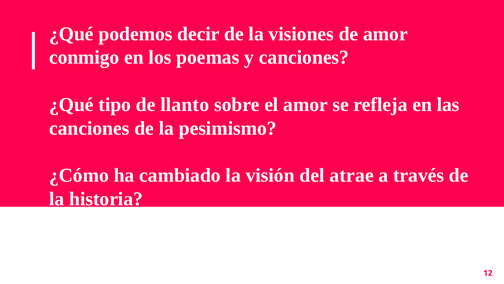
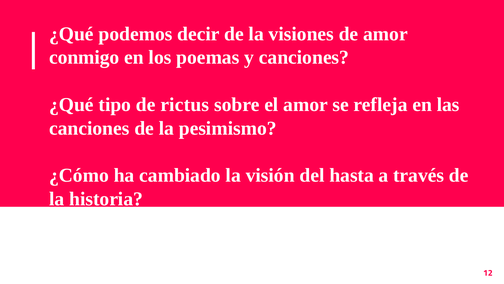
llanto: llanto -> rictus
atrae: atrae -> hasta
